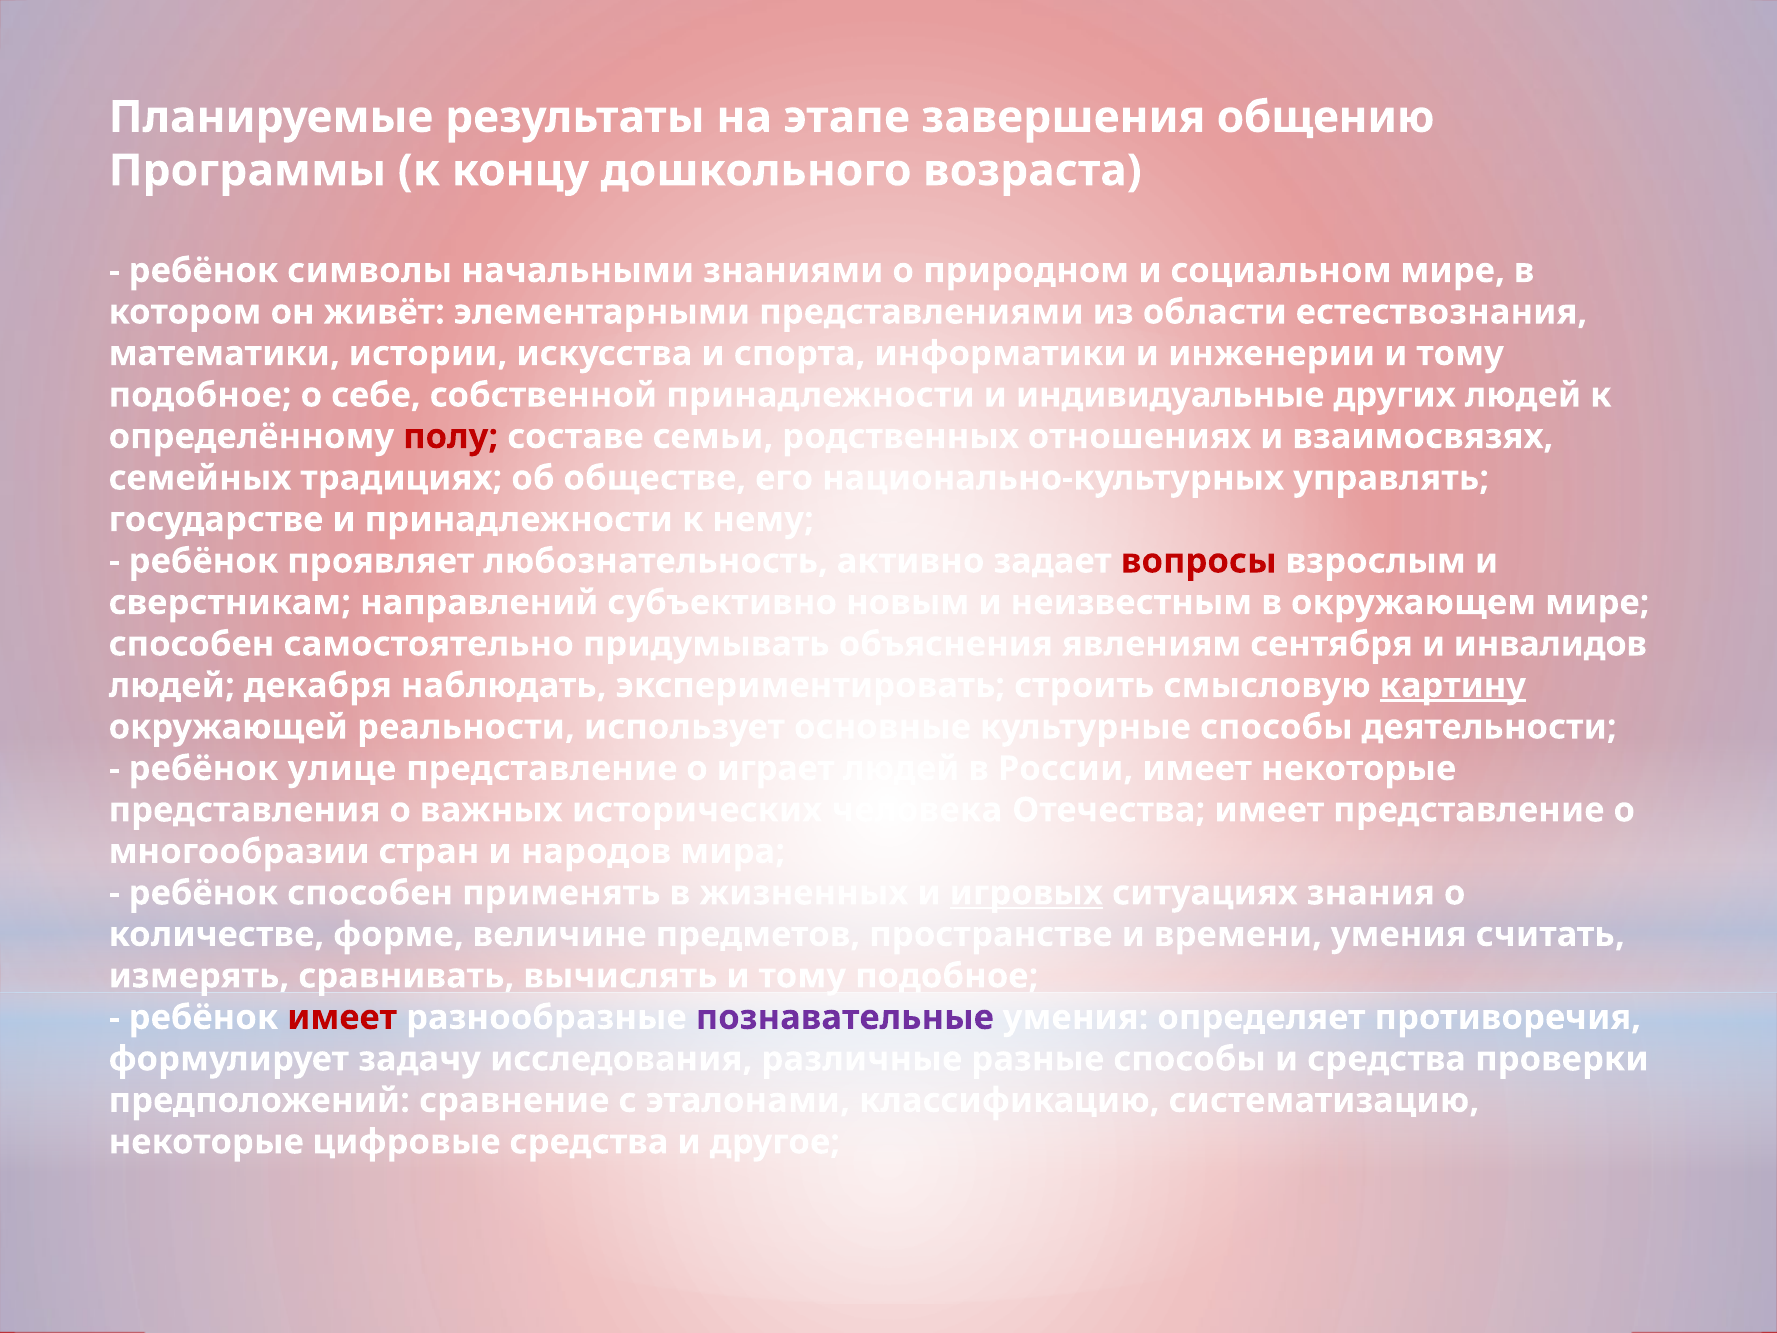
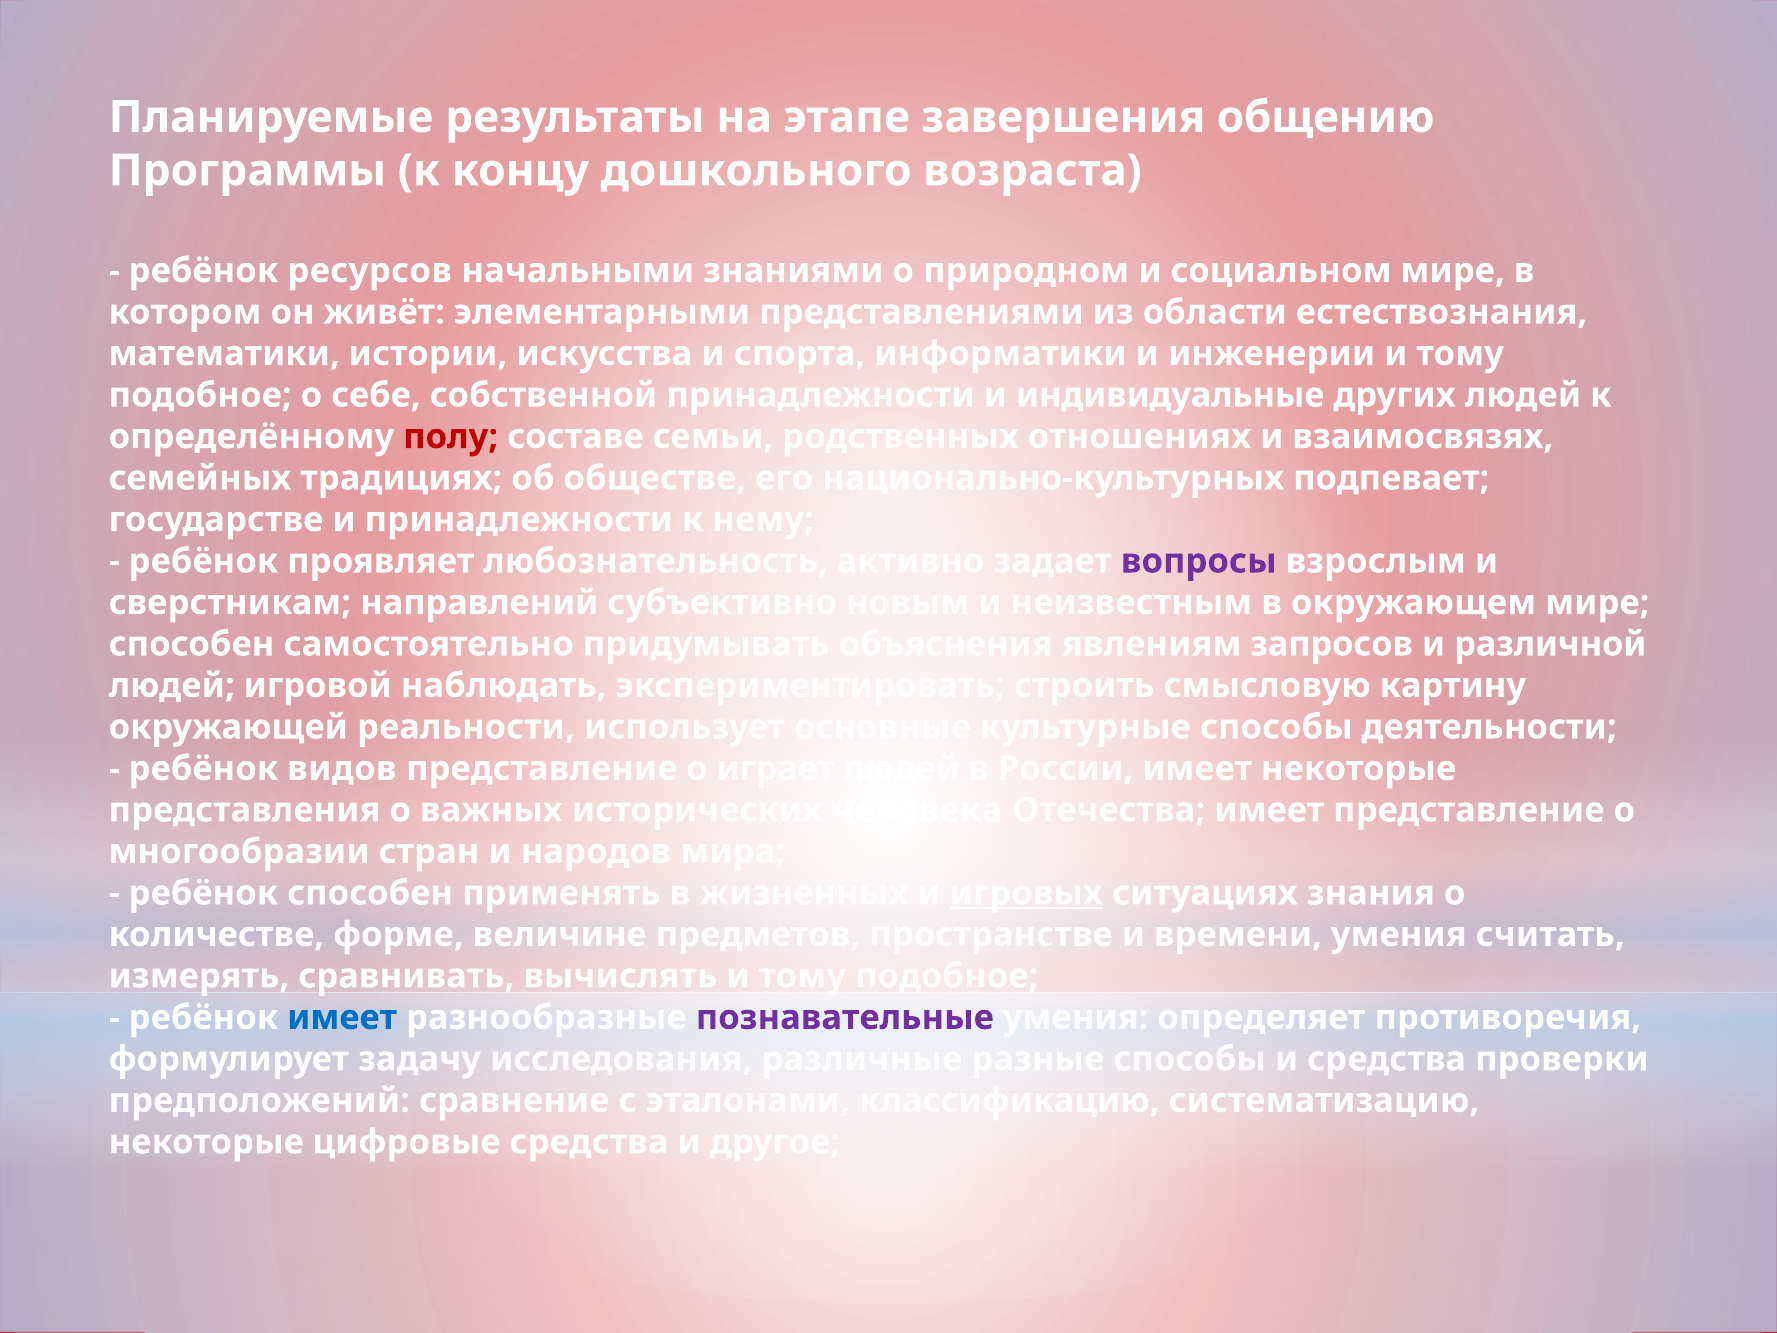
символы: символы -> ресурсов
управлять: управлять -> подпевает
вопросы colour: red -> purple
сентября: сентября -> запросов
инвалидов: инвалидов -> различной
декабря: декабря -> игровой
картину underline: present -> none
улице: улице -> видов
имеет at (342, 1017) colour: red -> blue
